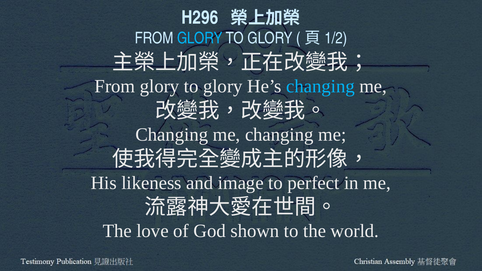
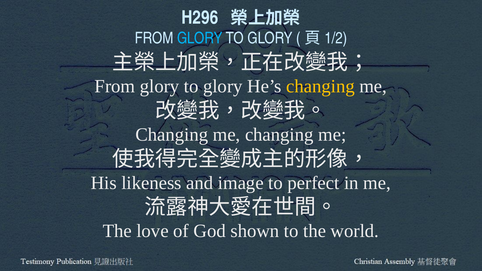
changing at (321, 87) colour: light blue -> yellow
